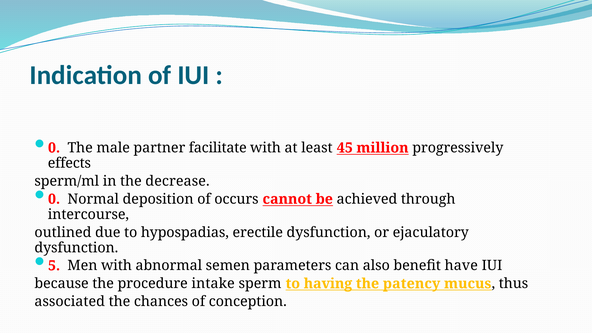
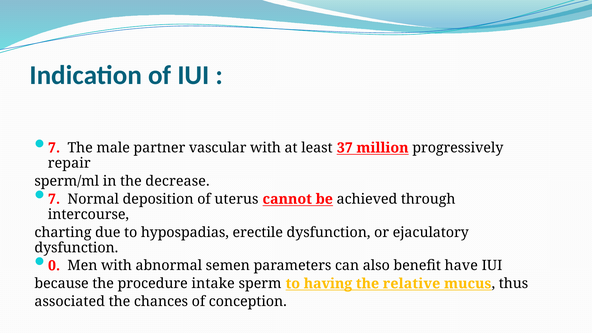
0 at (54, 148): 0 -> 7
facilitate: facilitate -> vascular
45: 45 -> 37
effects: effects -> repair
0 at (54, 199): 0 -> 7
occurs: occurs -> uterus
outlined: outlined -> charting
5: 5 -> 0
patency: patency -> relative
